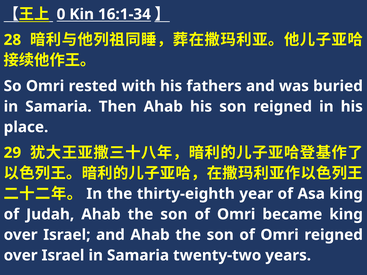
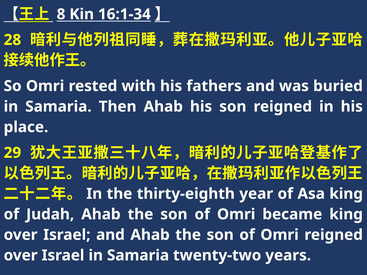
0: 0 -> 8
